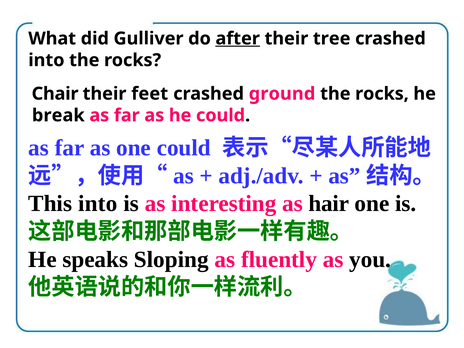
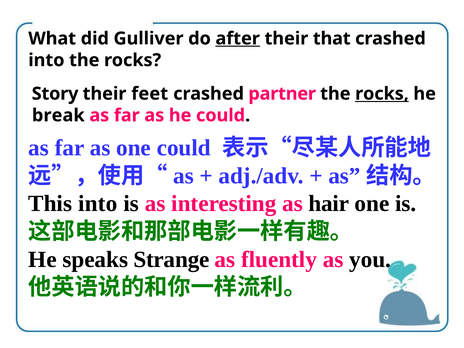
tree: tree -> that
Chair: Chair -> Story
ground: ground -> partner
rocks at (382, 94) underline: none -> present
Sloping: Sloping -> Strange
